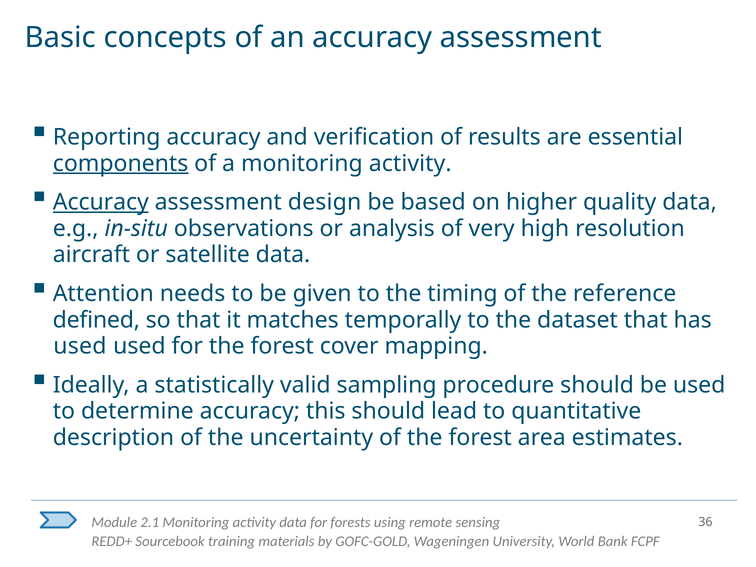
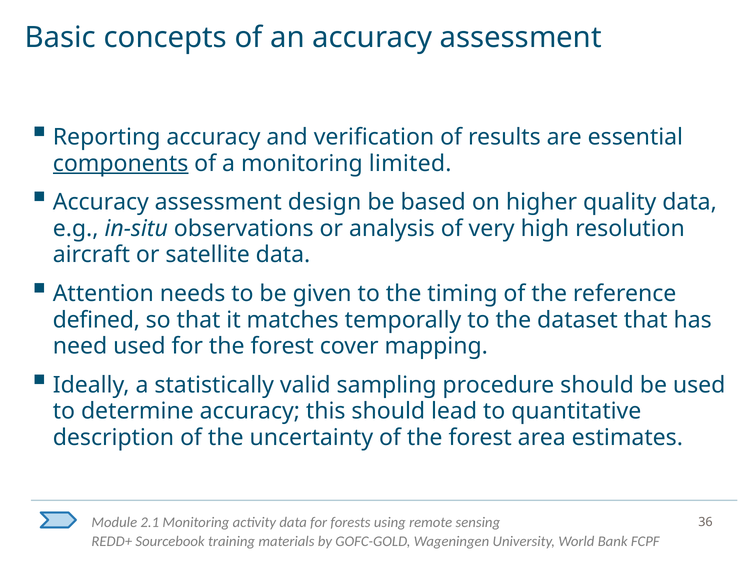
a monitoring activity: activity -> limited
Accuracy at (101, 202) underline: present -> none
used at (80, 346): used -> need
